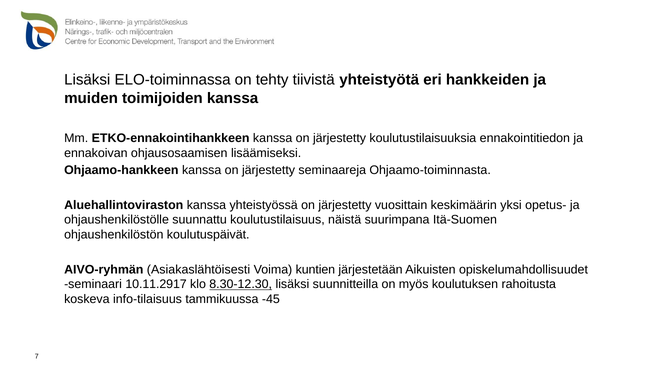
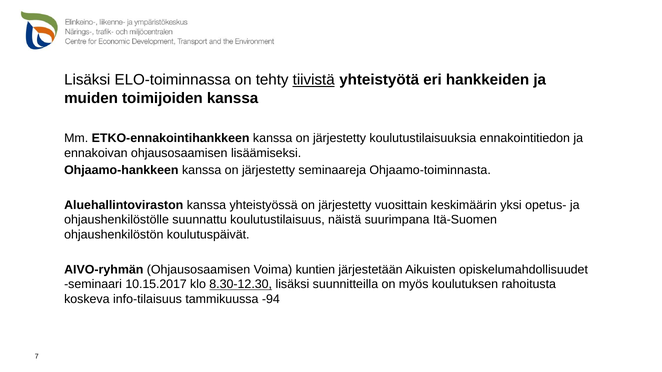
tiivistä underline: none -> present
AIVO-ryhmän Asiakaslähtöisesti: Asiakaslähtöisesti -> Ohjausosaamisen
10.11.2917: 10.11.2917 -> 10.15.2017
-45: -45 -> -94
